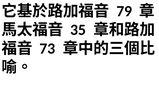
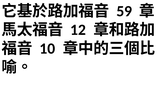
79: 79 -> 59
35: 35 -> 12
73: 73 -> 10
